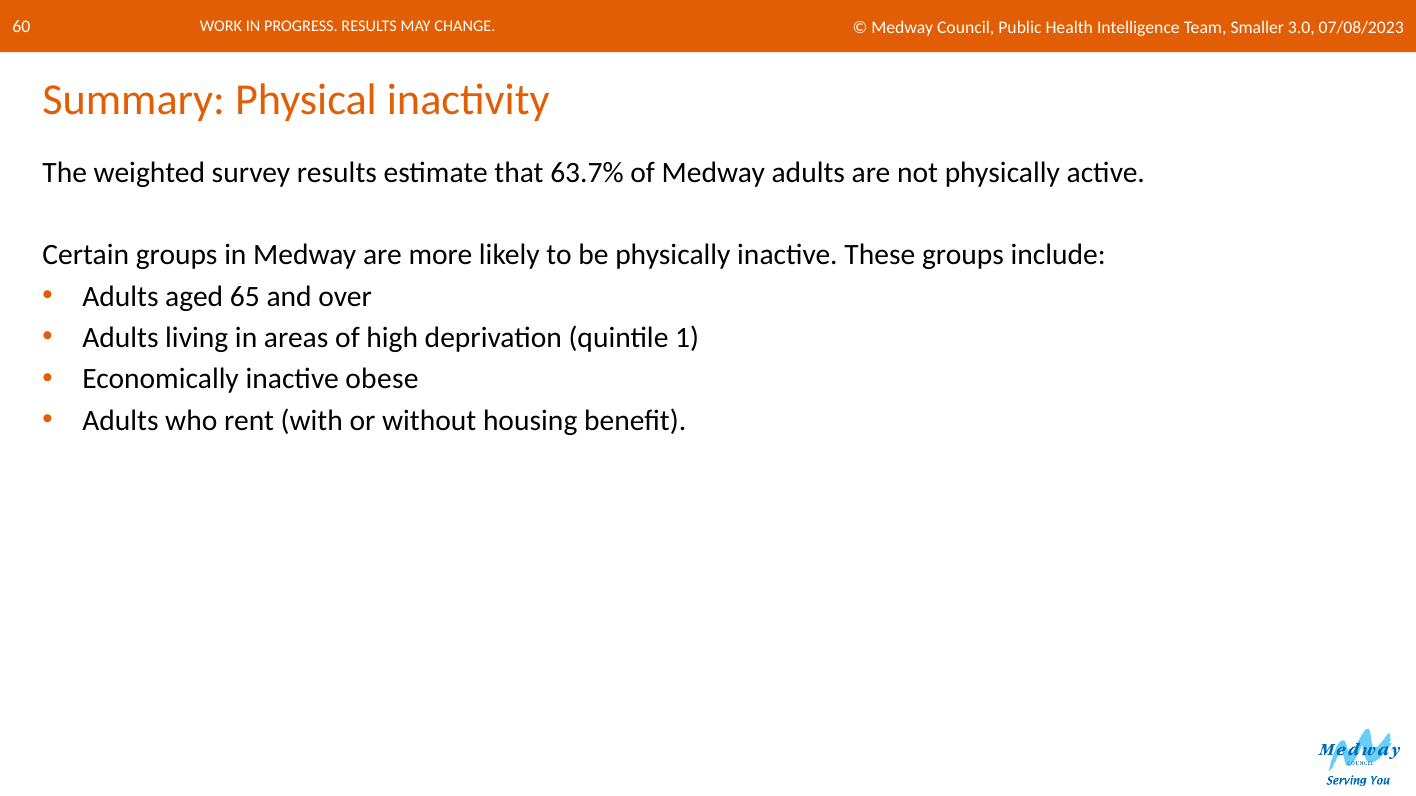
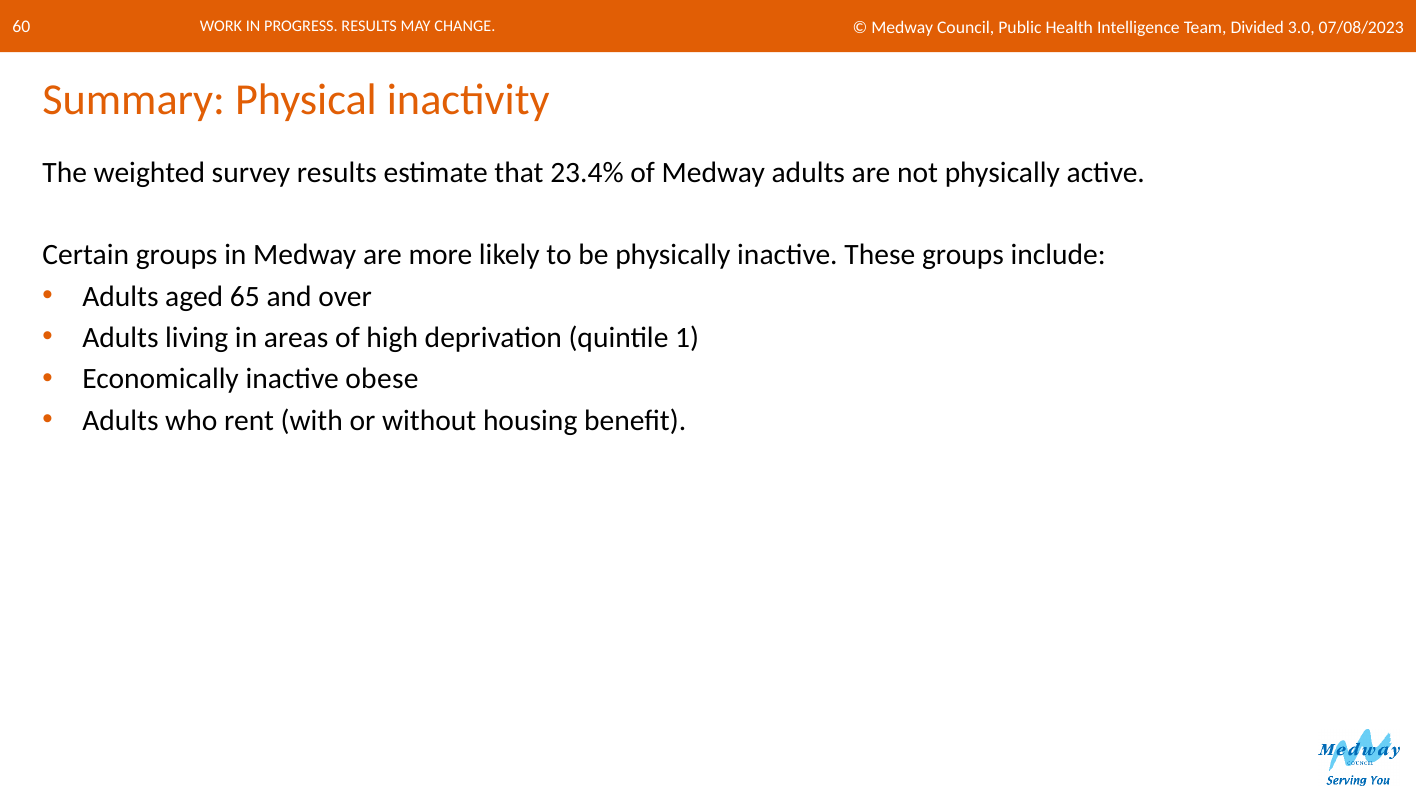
Smaller: Smaller -> Divided
63.7%: 63.7% -> 23.4%
